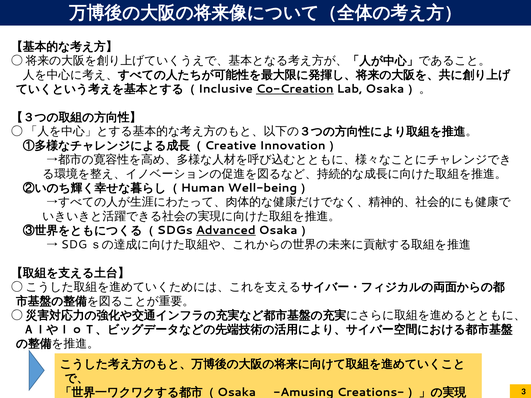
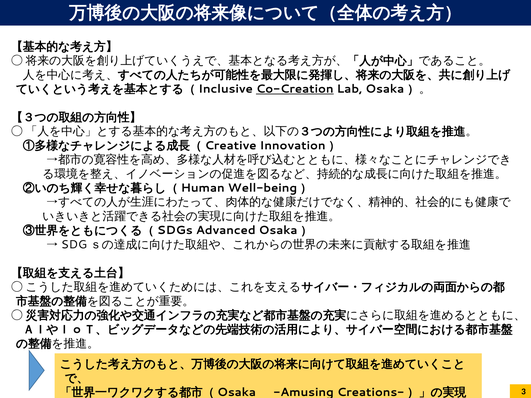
Advanced underline: present -> none
